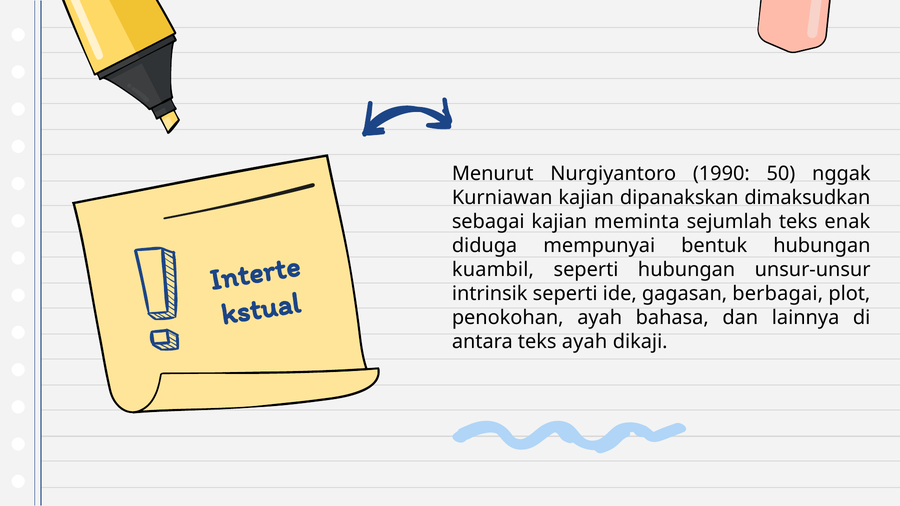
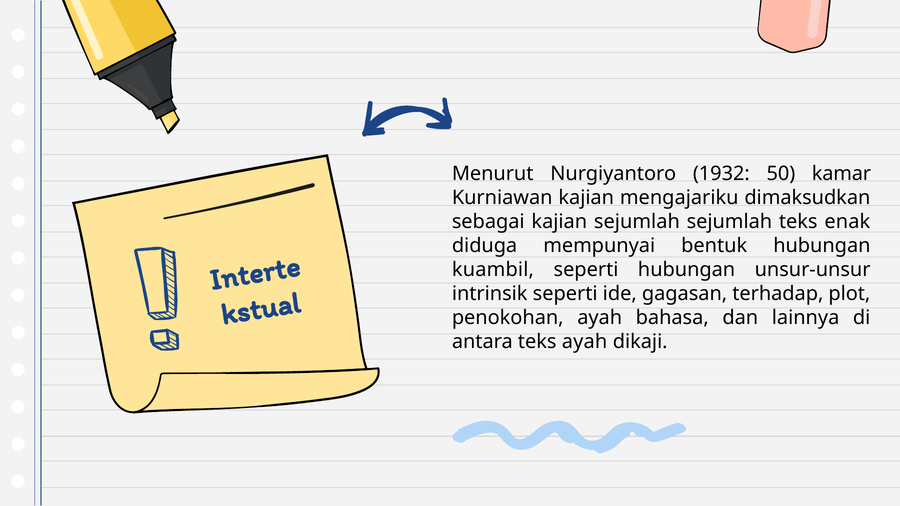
1990: 1990 -> 1932
nggak: nggak -> kamar
dipanakskan: dipanakskan -> mengajariku
kajian meminta: meminta -> sejumlah
berbagai: berbagai -> terhadap
